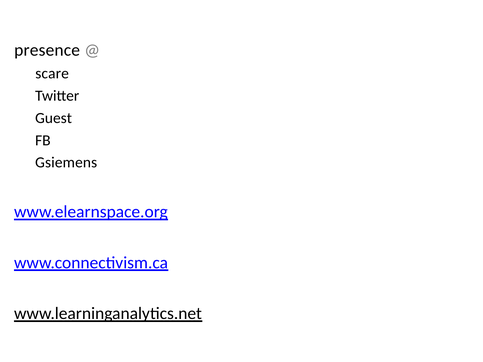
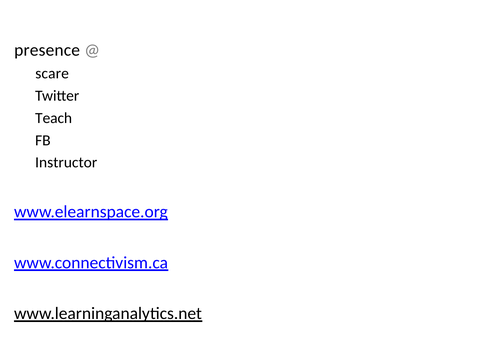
Guest: Guest -> Teach
Gsiemens: Gsiemens -> Instructor
